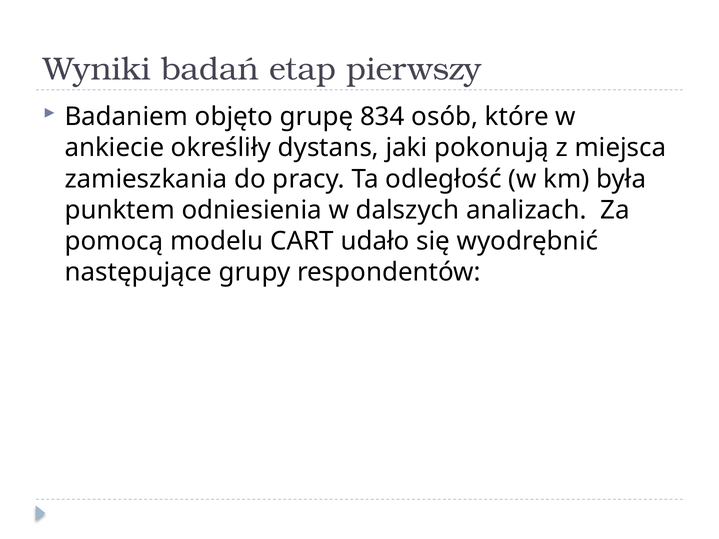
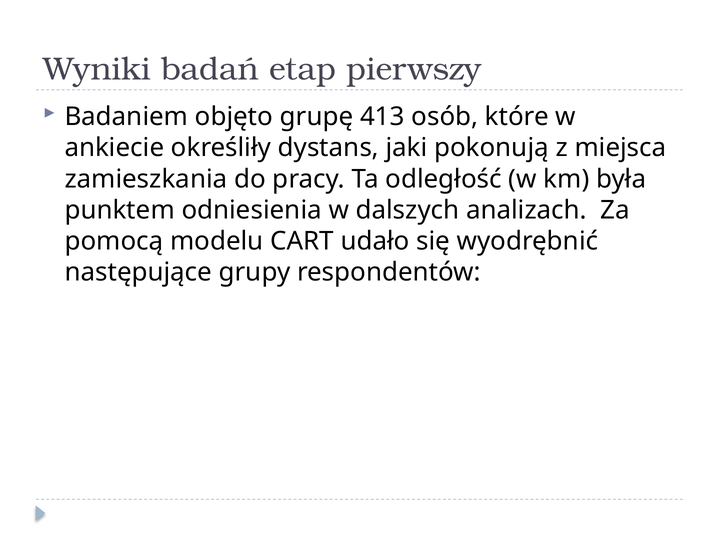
834: 834 -> 413
